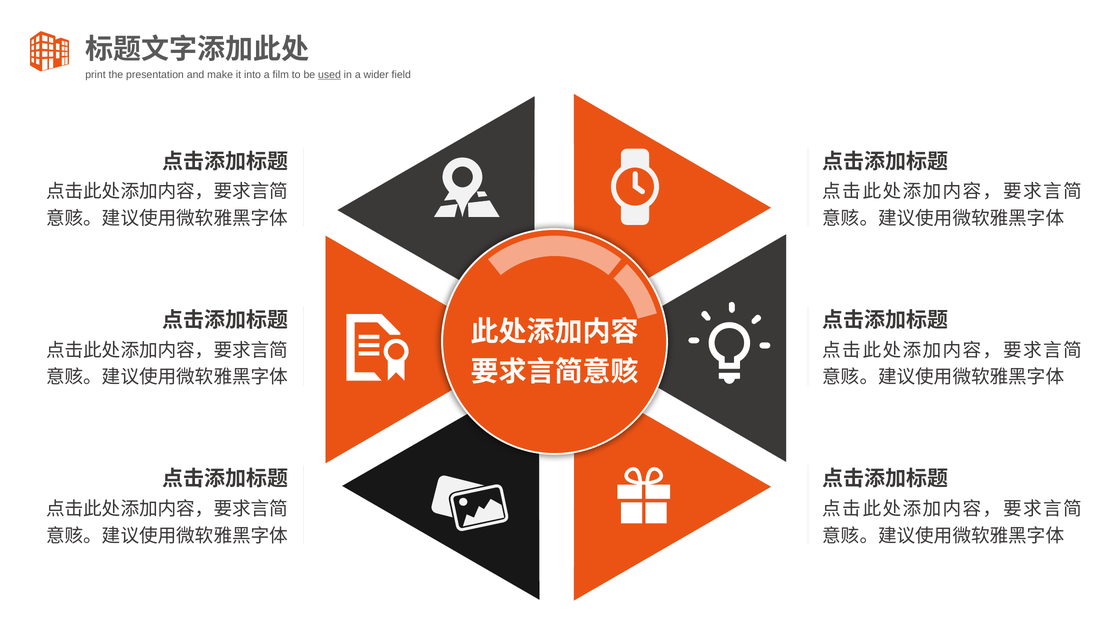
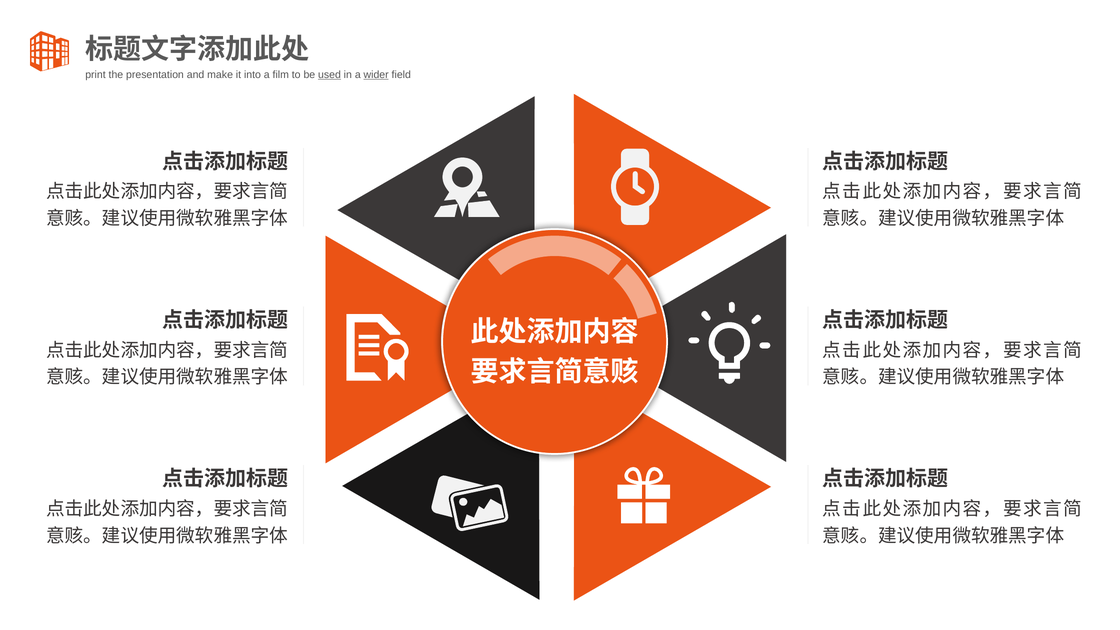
wider underline: none -> present
